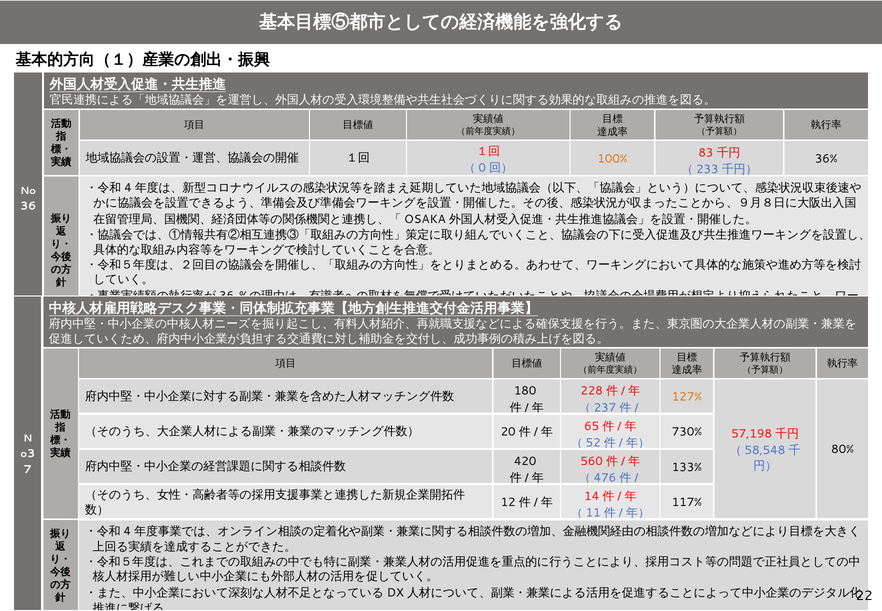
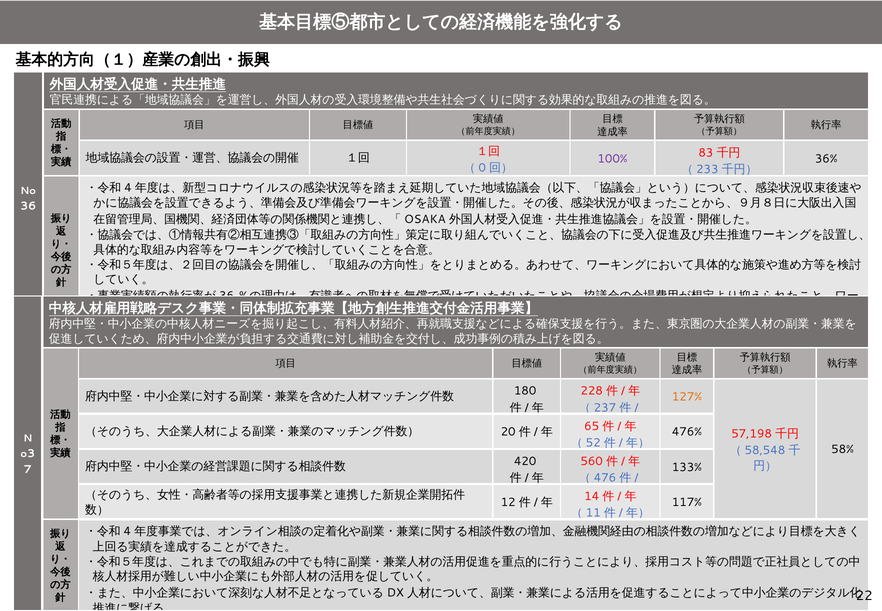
100% colour: orange -> purple
730%: 730% -> 476%
80%: 80% -> 58%
